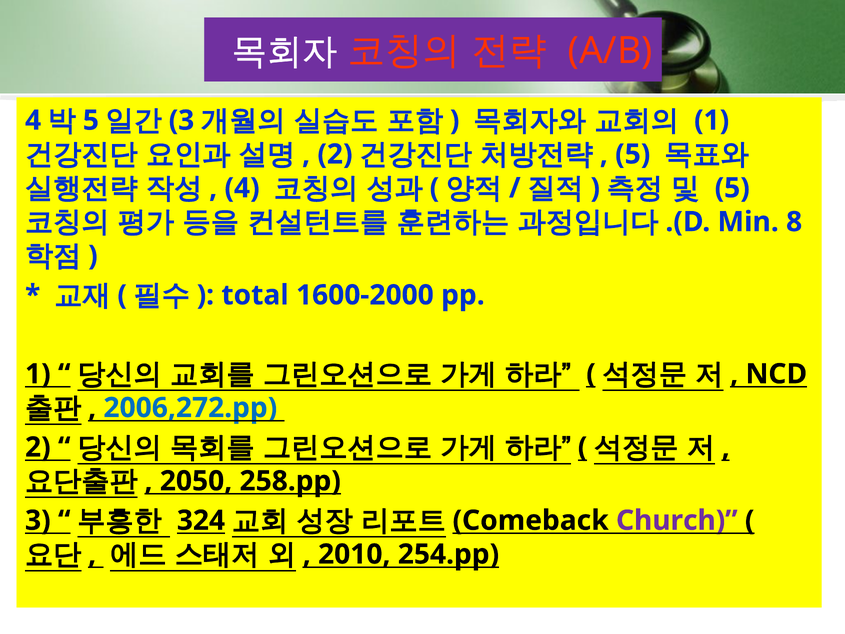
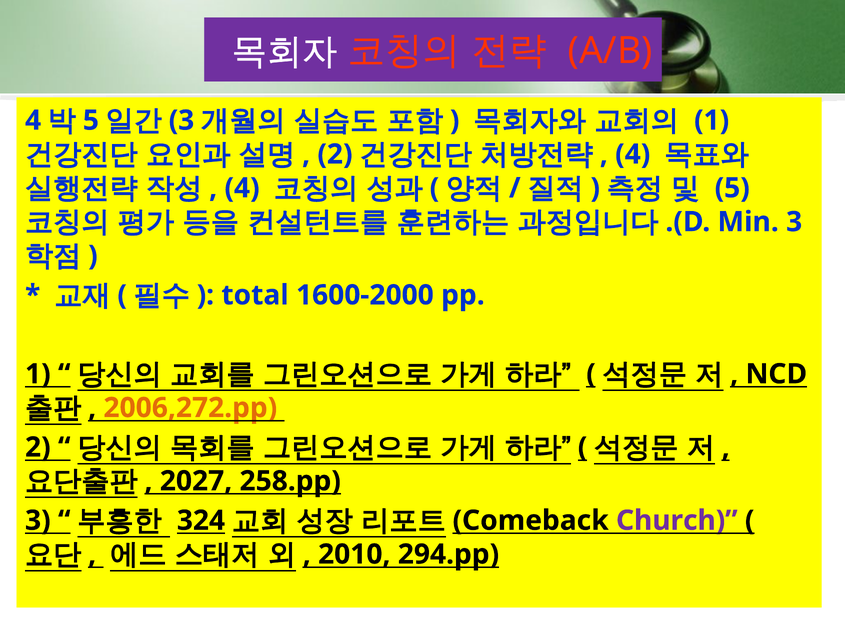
5 at (633, 154): 5 -> 4
Min 8: 8 -> 3
2006,272.pp colour: blue -> orange
2050: 2050 -> 2027
254.pp: 254.pp -> 294.pp
